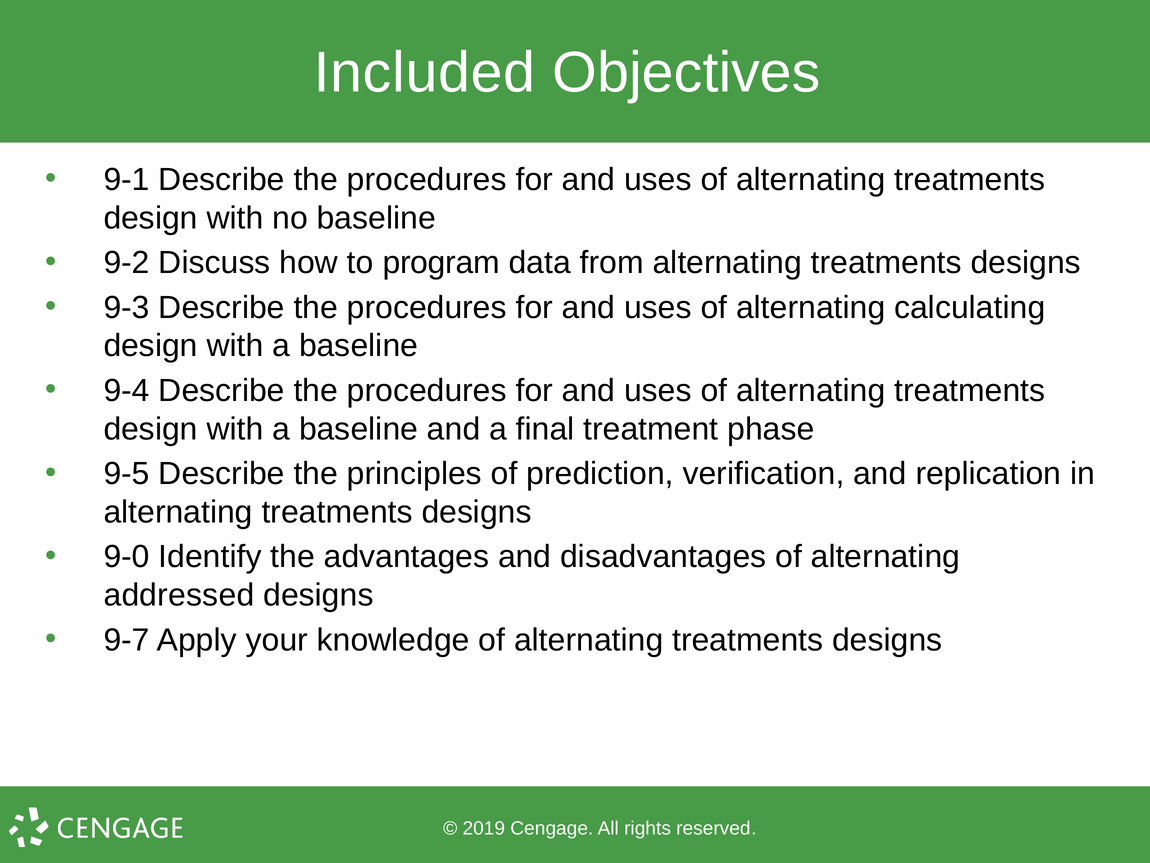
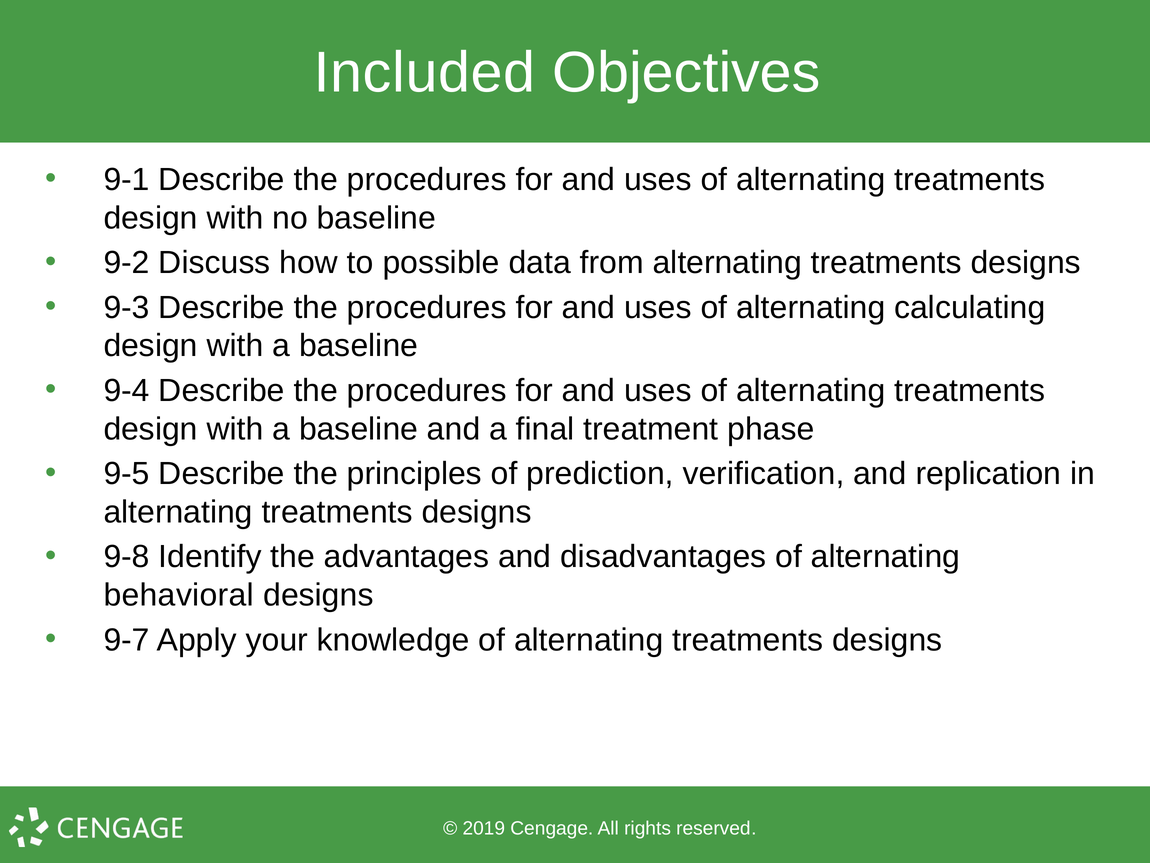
program: program -> possible
9-0: 9-0 -> 9-8
addressed: addressed -> behavioral
